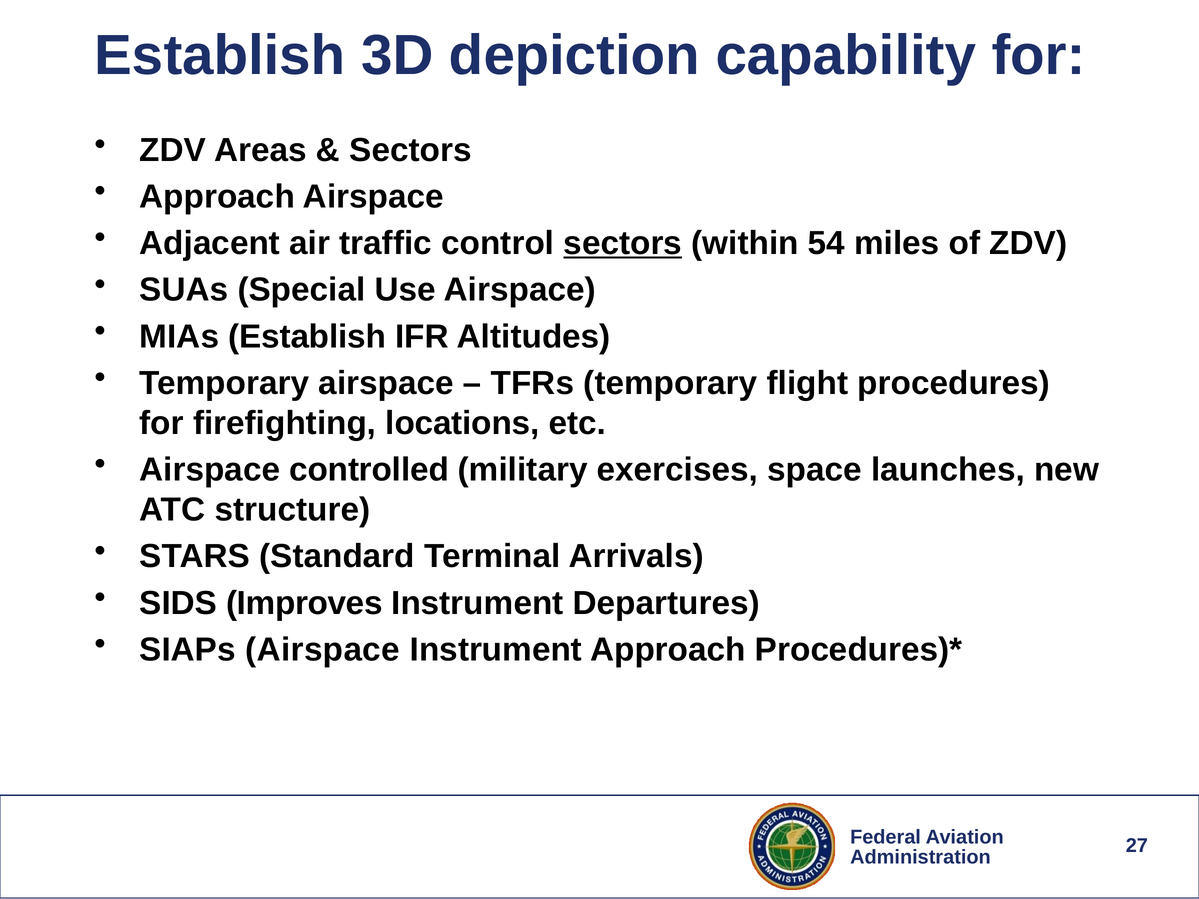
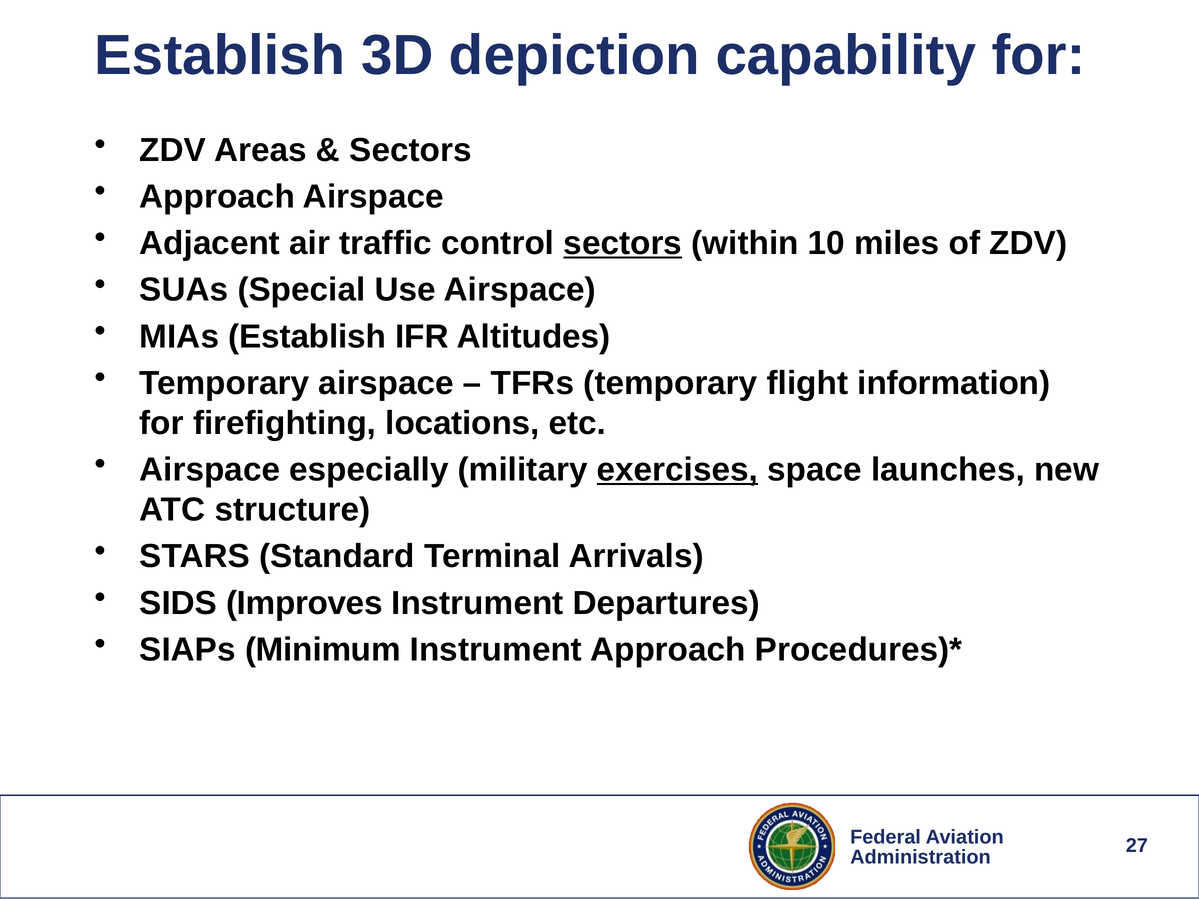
54: 54 -> 10
procedures: procedures -> information
controlled: controlled -> especially
exercises underline: none -> present
SIAPs Airspace: Airspace -> Minimum
